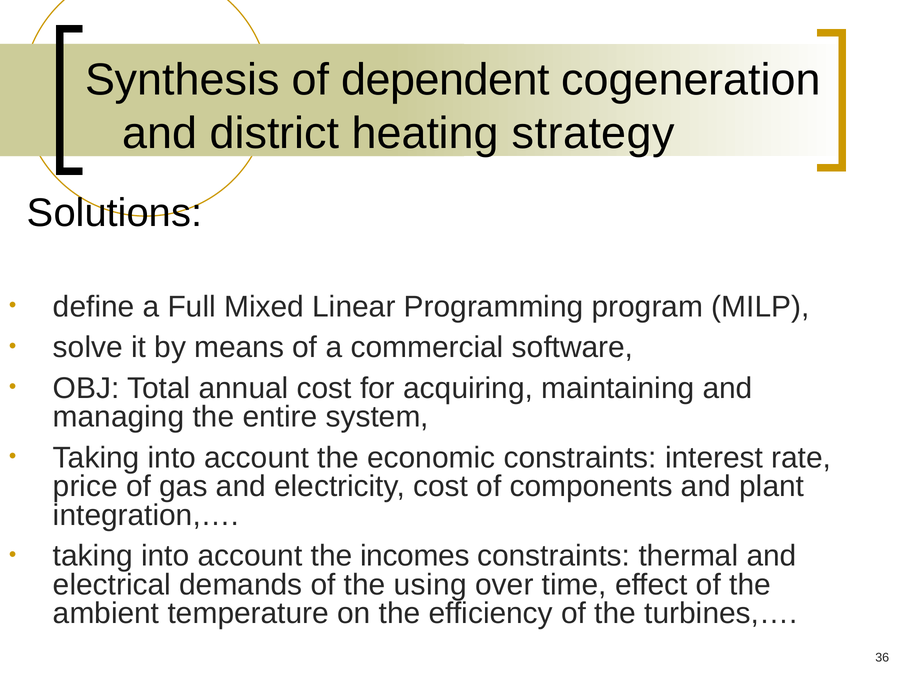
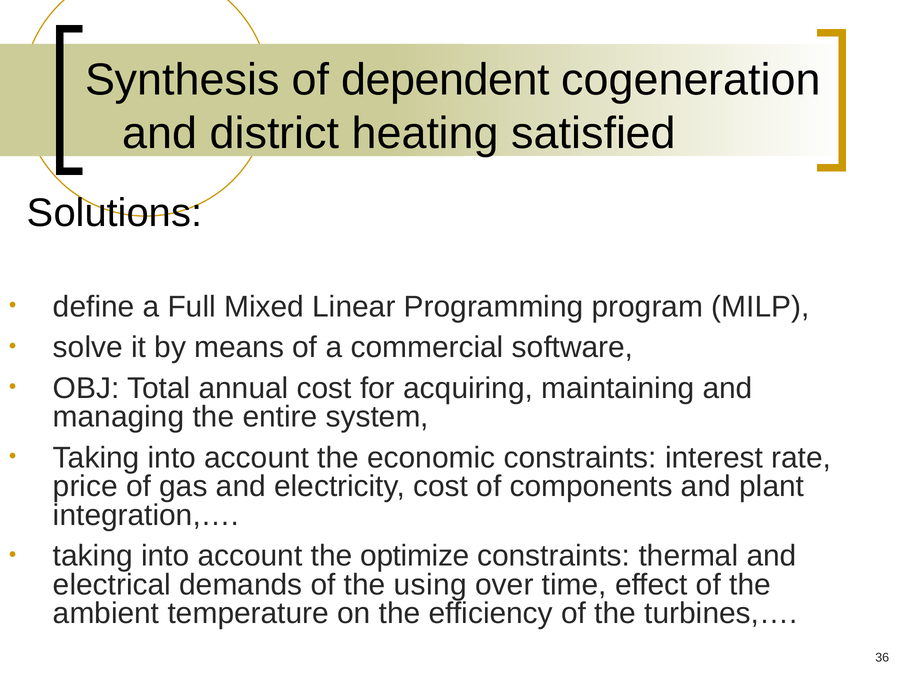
strategy: strategy -> satisfied
incomes: incomes -> optimize
